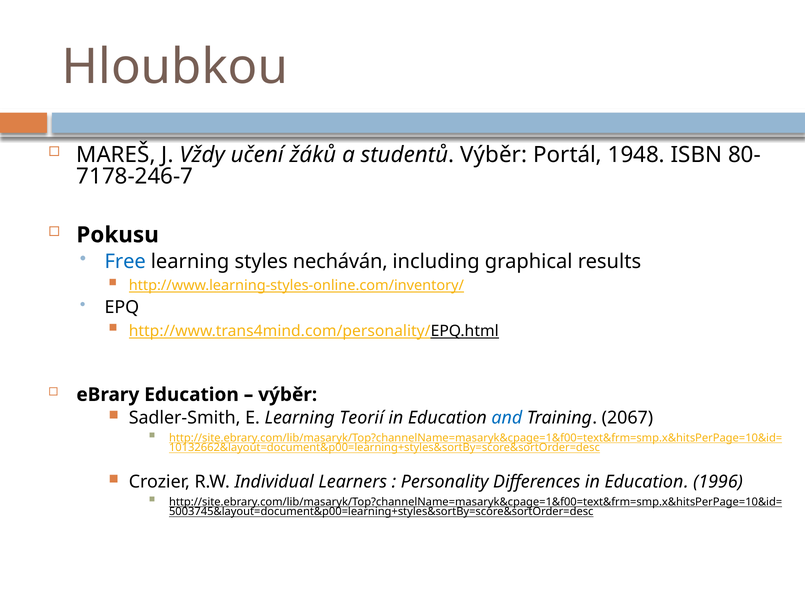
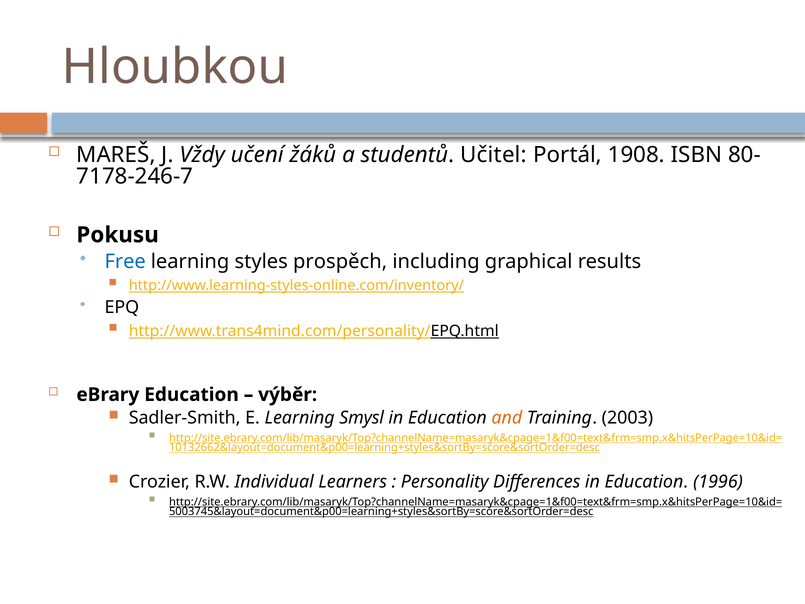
studentů Výběr: Výběr -> Učitel
1948: 1948 -> 1908
necháván: necháván -> prospěch
Teorií: Teorií -> Smysl
and colour: blue -> orange
2067: 2067 -> 2003
